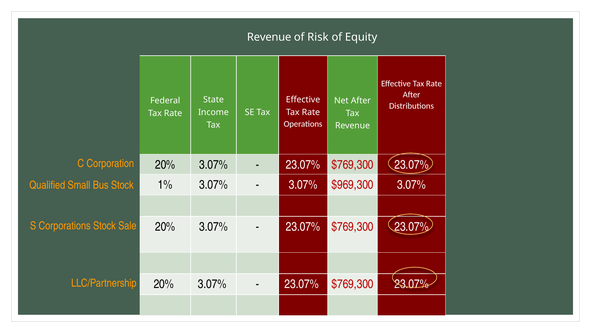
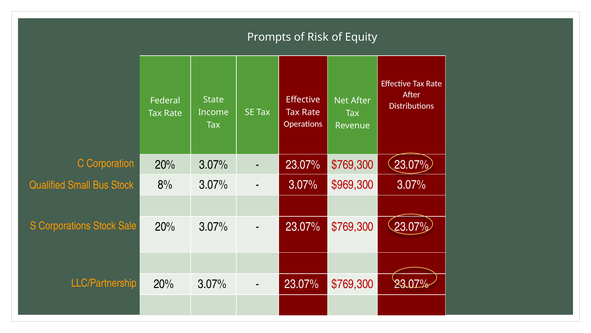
Revenue at (269, 37): Revenue -> Prompts
1%: 1% -> 8%
